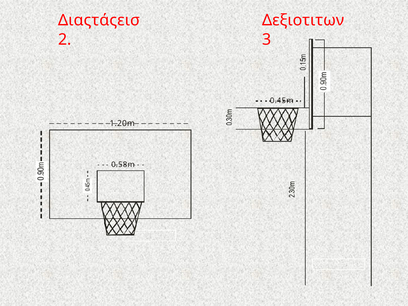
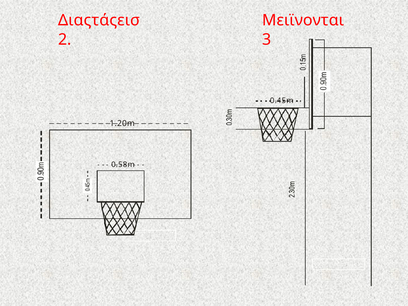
Δεξιοτιτων: Δεξιοτιτων -> Μειϊνονται
